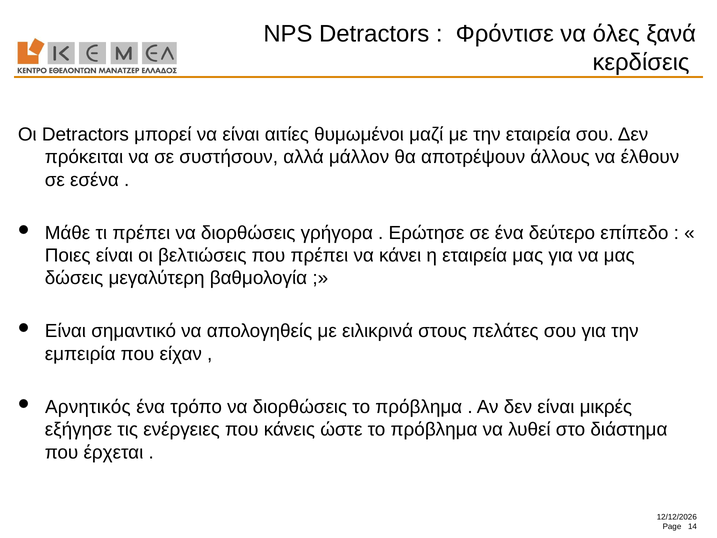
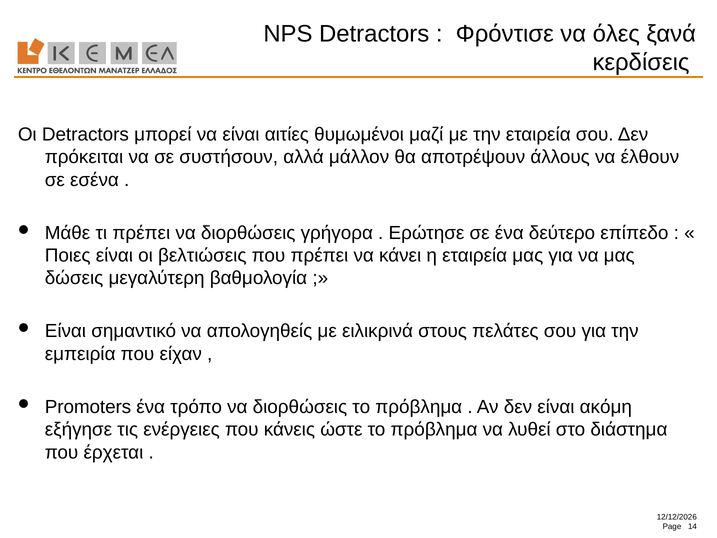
Αρνητικός: Αρνητικός -> Promoters
μικρές: μικρές -> ακόμη
